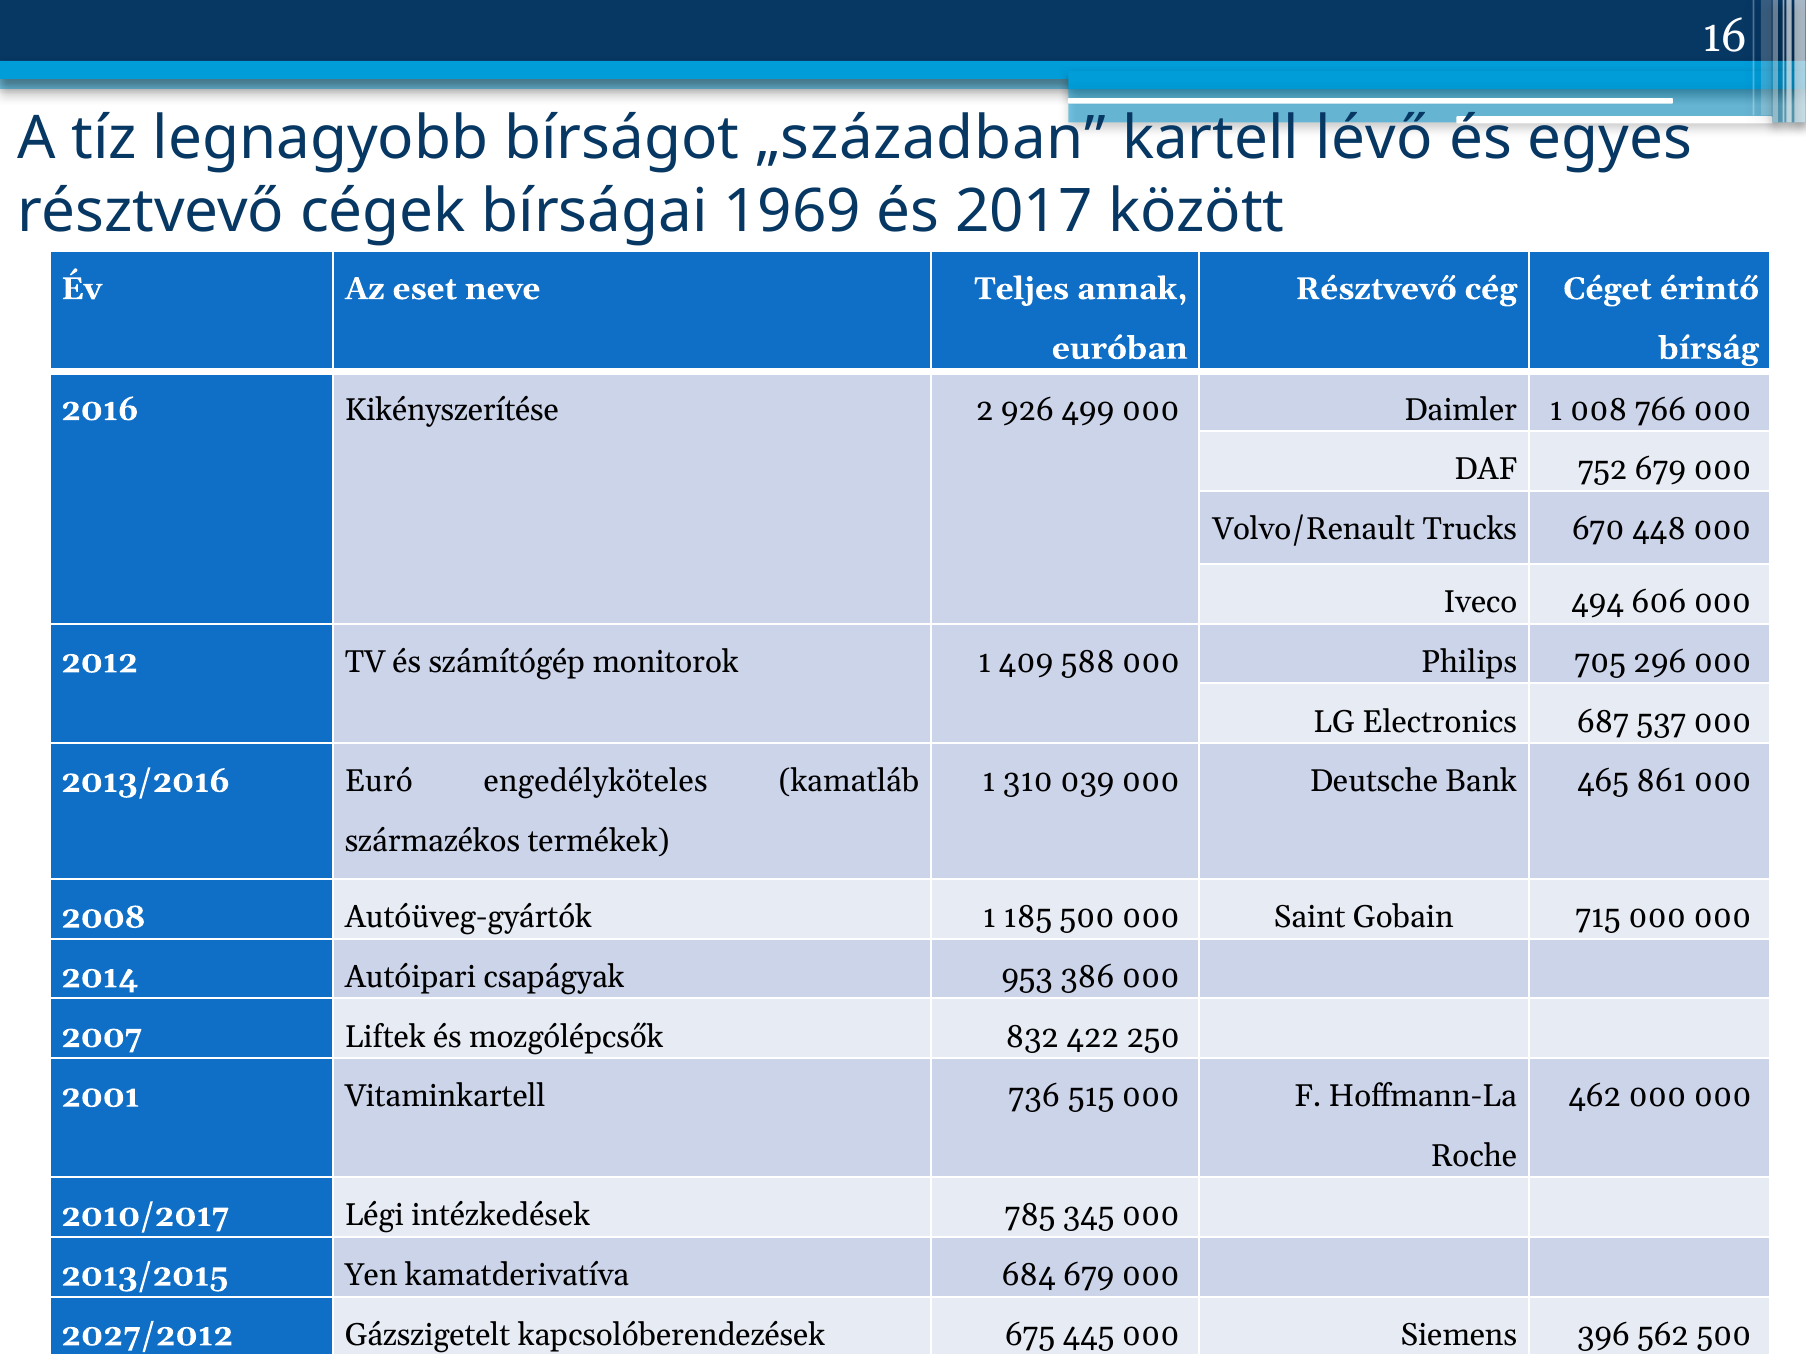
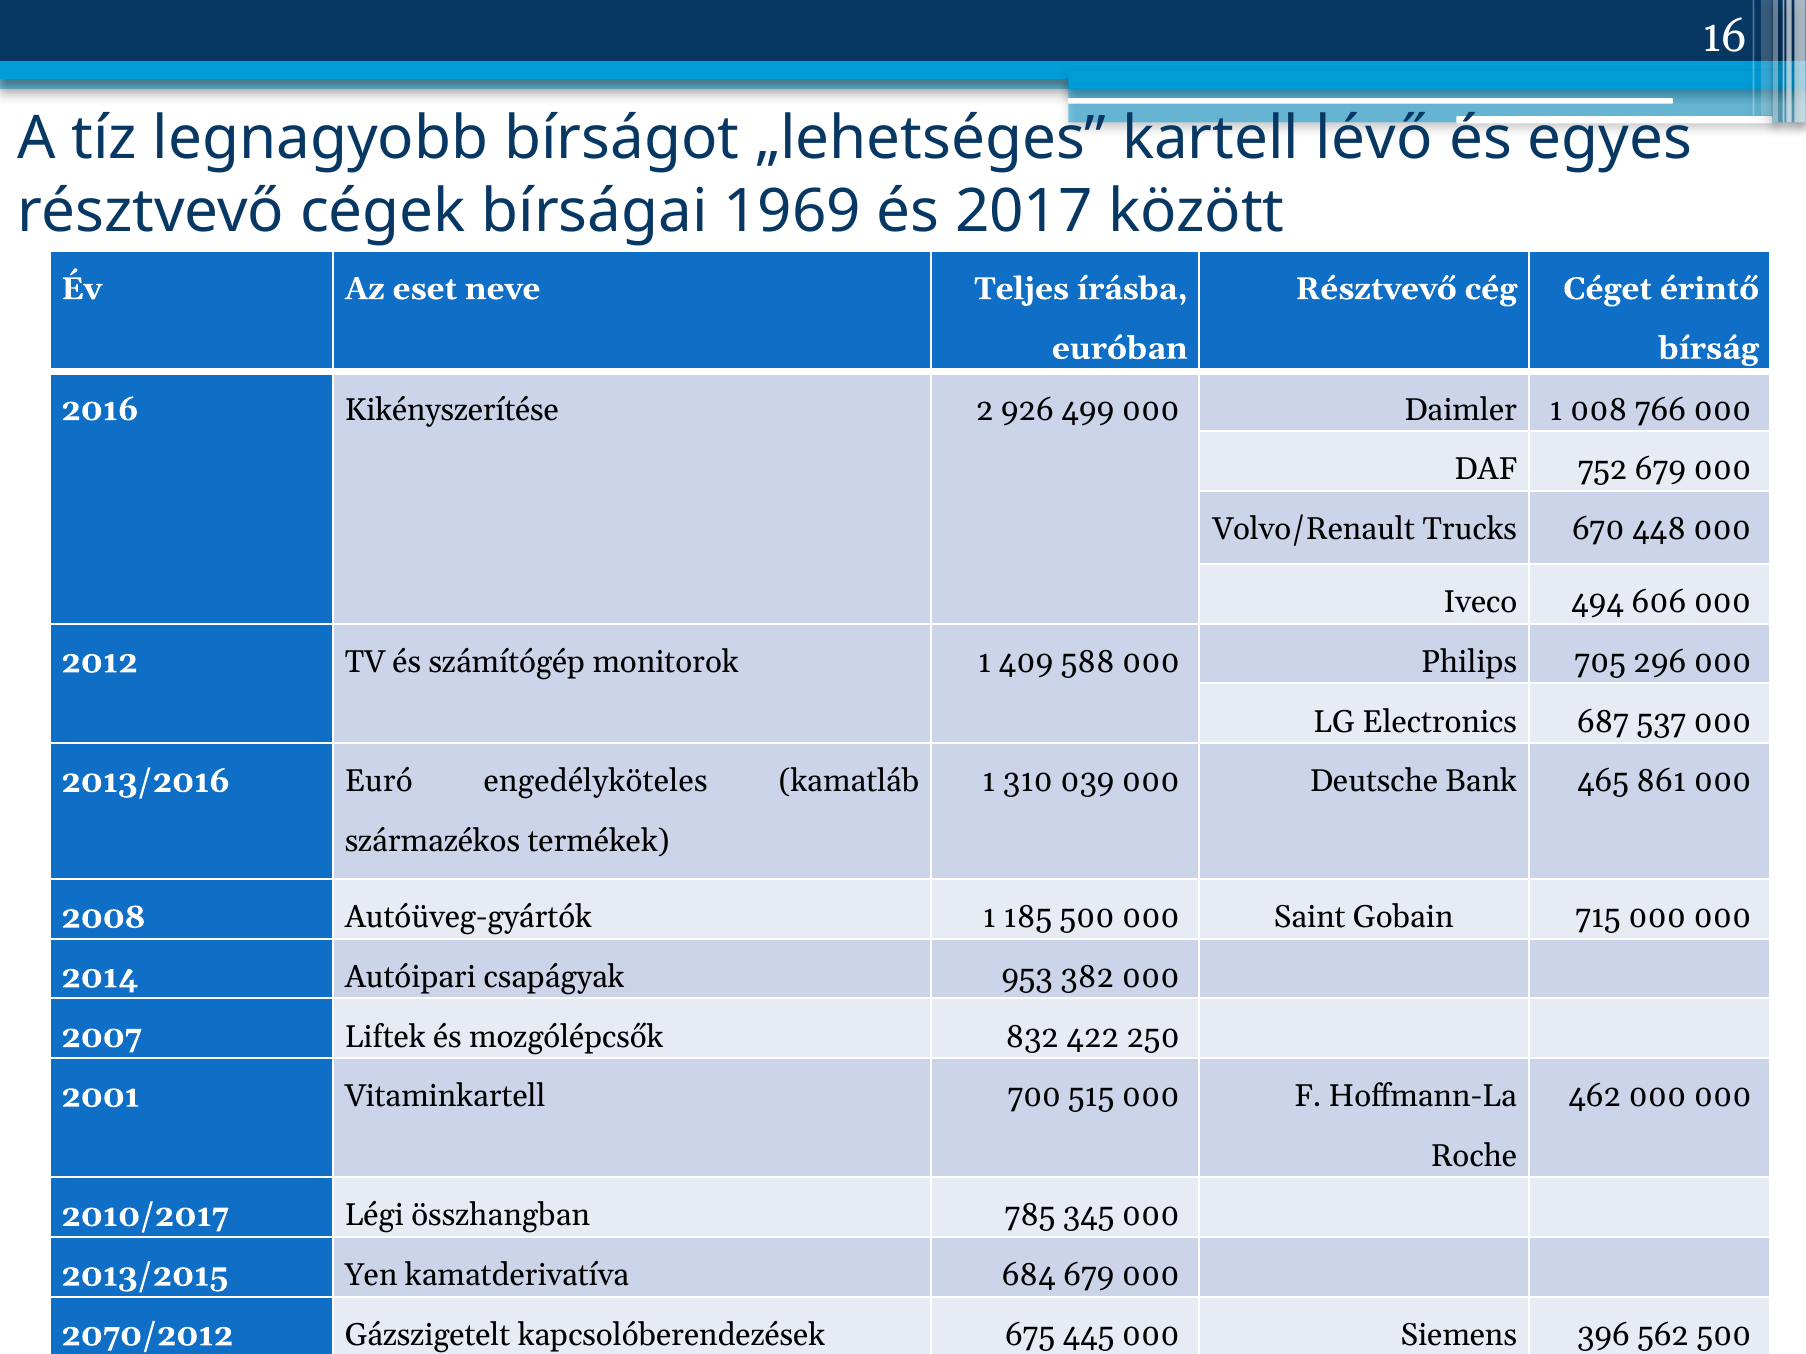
„században: „században -> „lehetséges
annak: annak -> írásba
386: 386 -> 382
736: 736 -> 700
intézkedések: intézkedések -> összhangban
2027/2012: 2027/2012 -> 2070/2012
